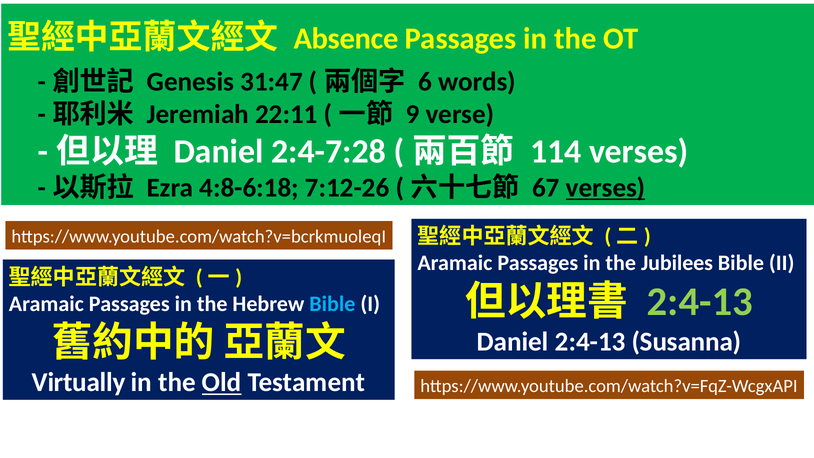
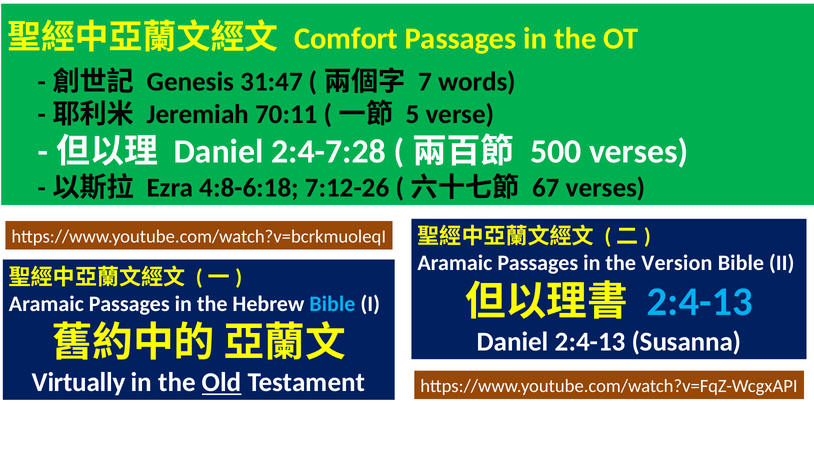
Absence: Absence -> Comfort
6: 6 -> 7
22:11: 22:11 -> 70:11
9: 9 -> 5
114: 114 -> 500
verses at (606, 188) underline: present -> none
Jubilees: Jubilees -> Version
2:4-13 at (700, 302) colour: light green -> light blue
